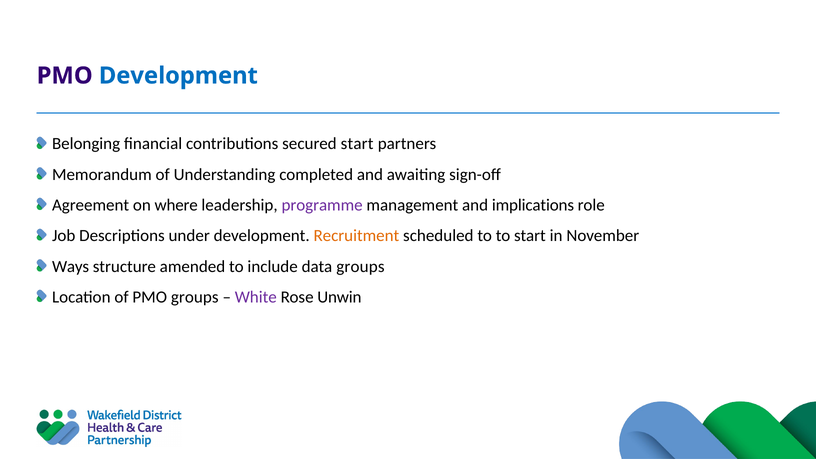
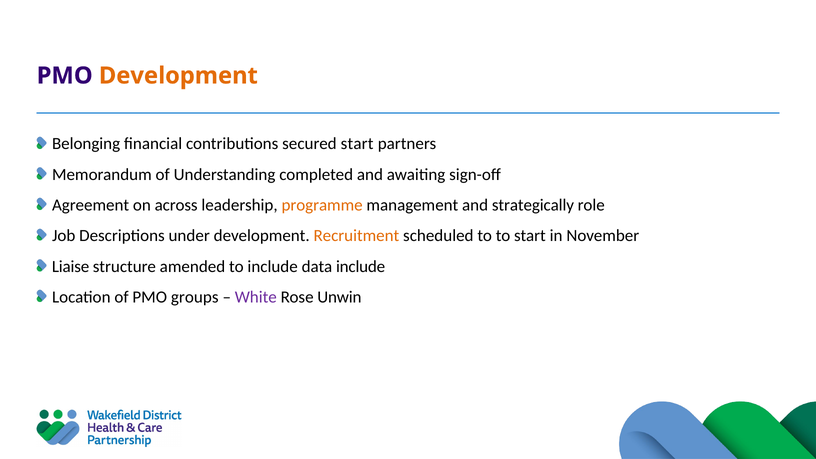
Development at (178, 76) colour: blue -> orange
where: where -> across
programme colour: purple -> orange
implications: implications -> strategically
Ways: Ways -> Liaise
data groups: groups -> include
